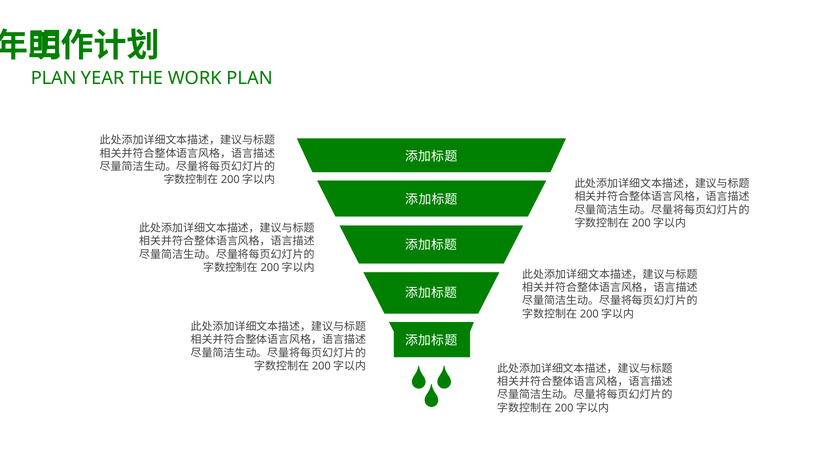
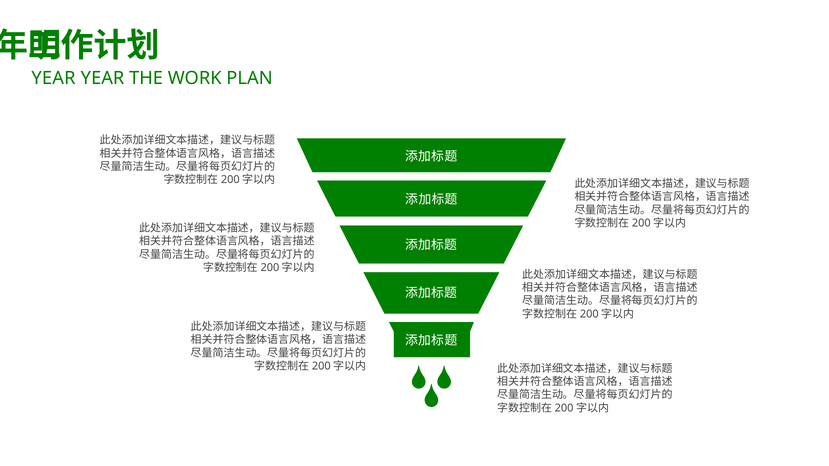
PLAN at (54, 78): PLAN -> YEAR
